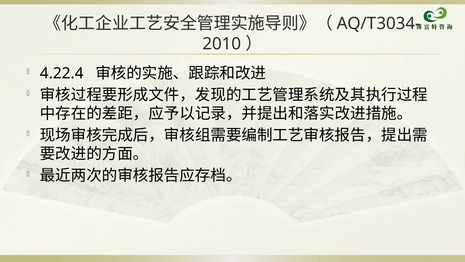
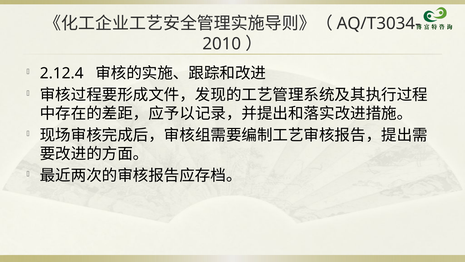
4.22.4: 4.22.4 -> 2.12.4
